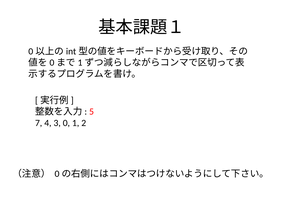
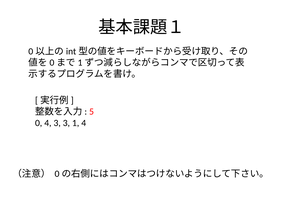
7: 7 -> 0
3 0: 0 -> 3
1 2: 2 -> 4
